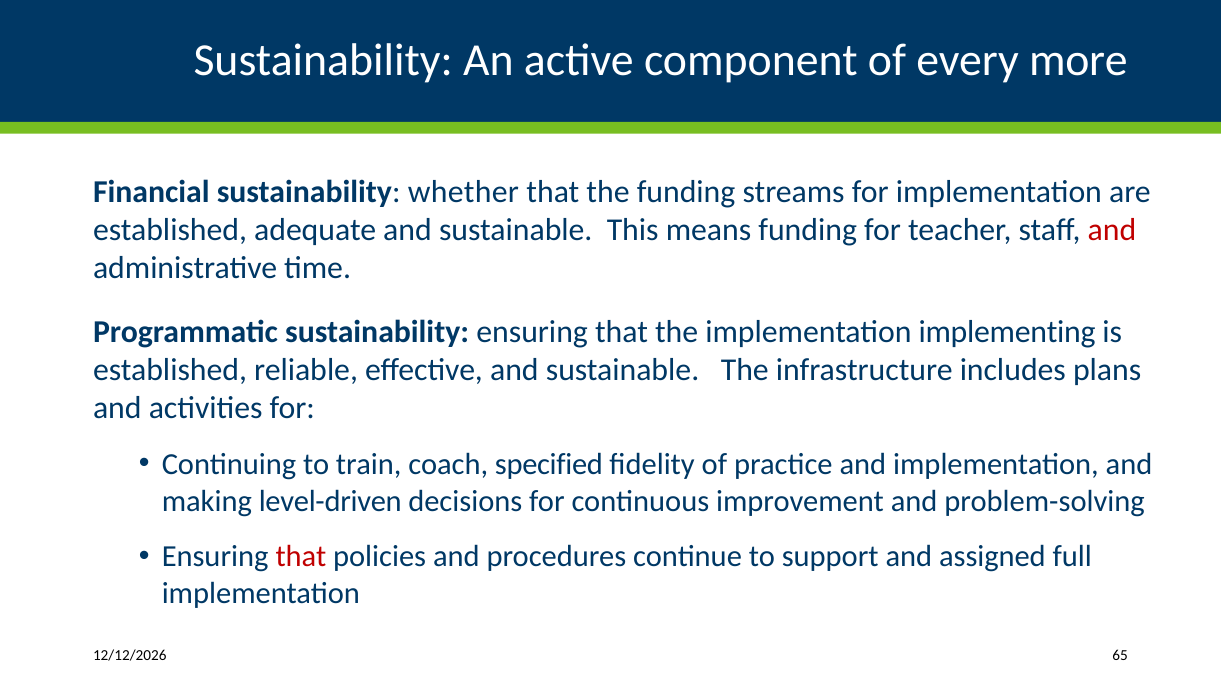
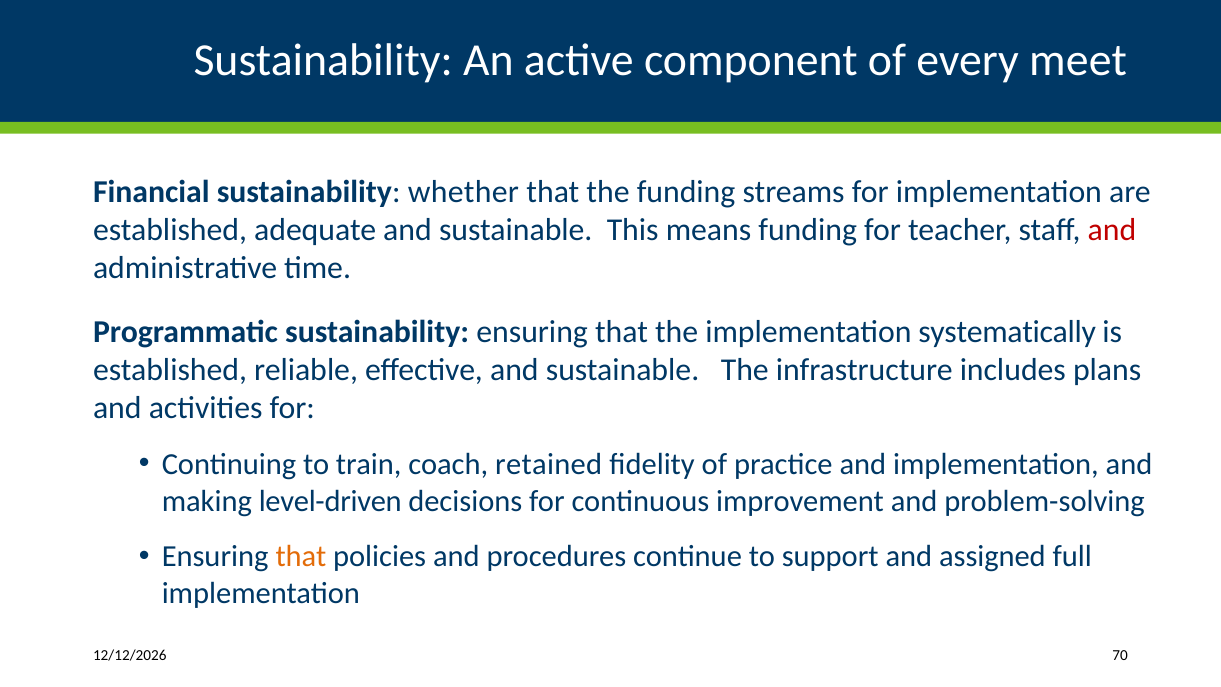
more: more -> meet
implementing: implementing -> systematically
specified: specified -> retained
that at (301, 557) colour: red -> orange
65: 65 -> 70
